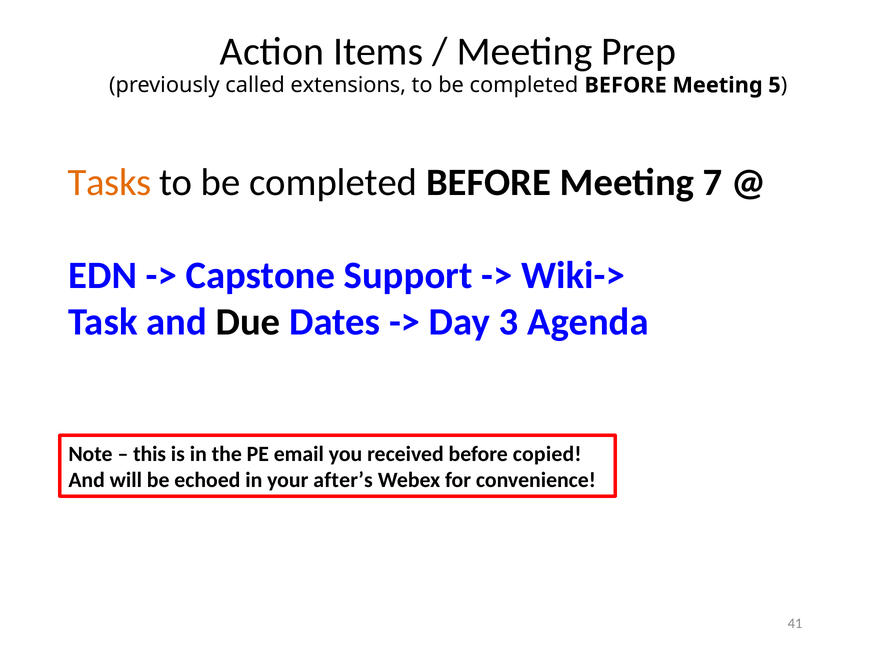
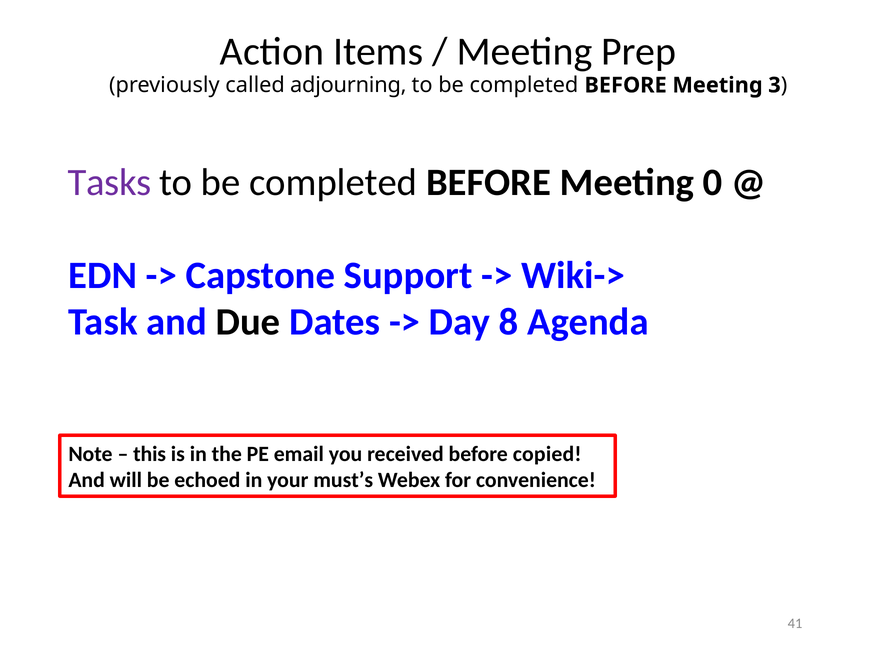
extensions: extensions -> adjourning
5: 5 -> 3
Tasks colour: orange -> purple
7: 7 -> 0
3: 3 -> 8
after’s: after’s -> must’s
